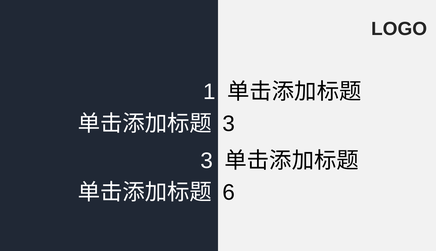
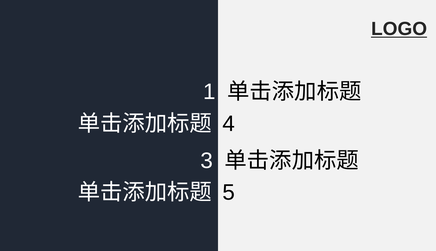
LOGO underline: none -> present
3 at (229, 124): 3 -> 4
6: 6 -> 5
